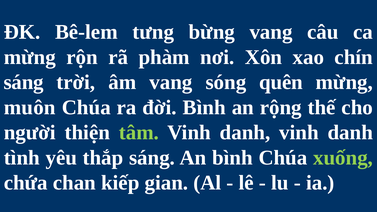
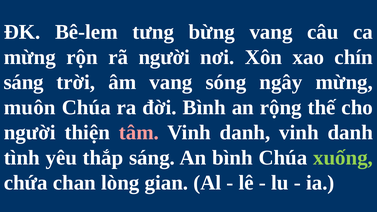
rã phàm: phàm -> người
quên: quên -> ngây
tâm colour: light green -> pink
kiếp: kiếp -> lòng
